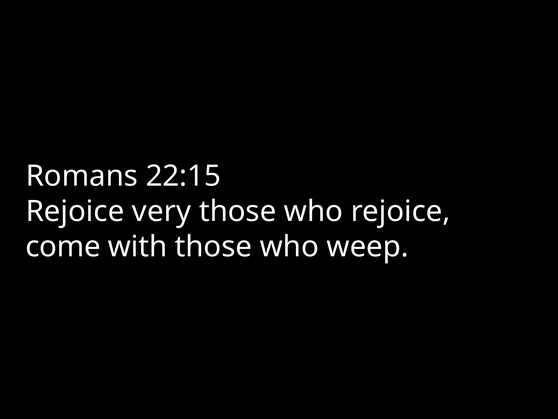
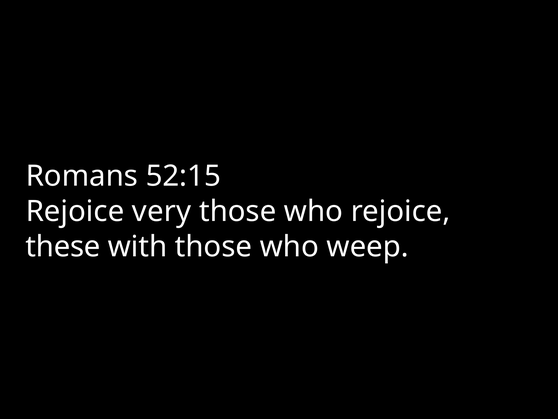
22:15: 22:15 -> 52:15
come: come -> these
